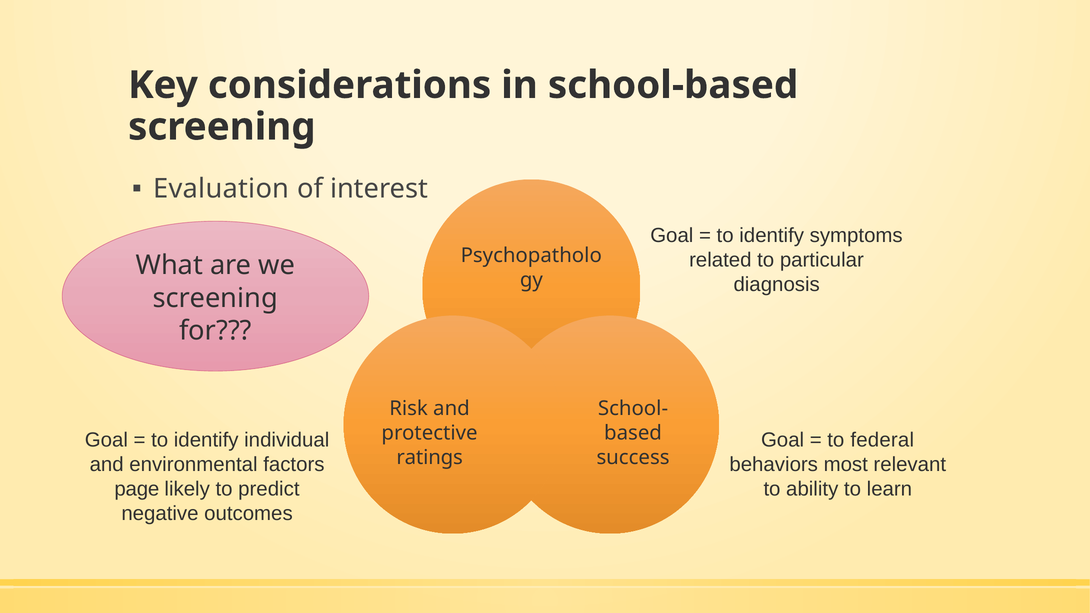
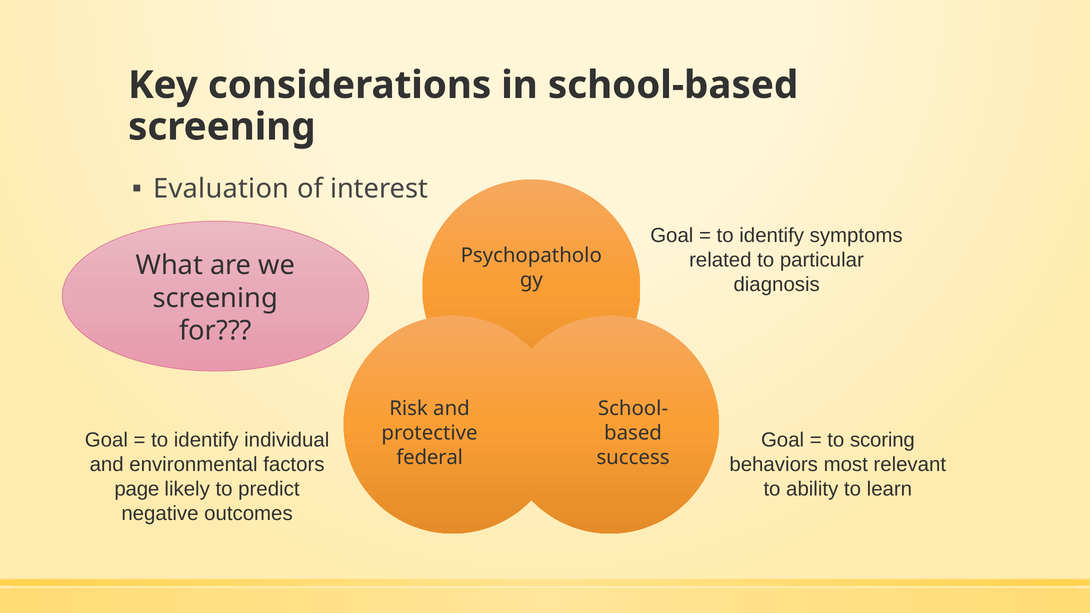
federal: federal -> scoring
ratings: ratings -> federal
